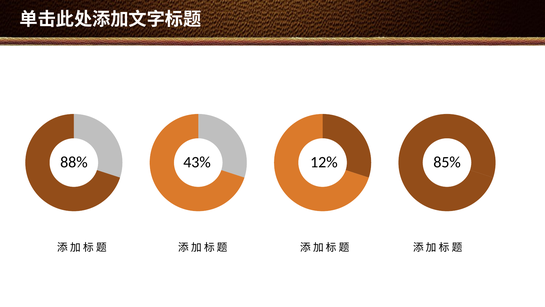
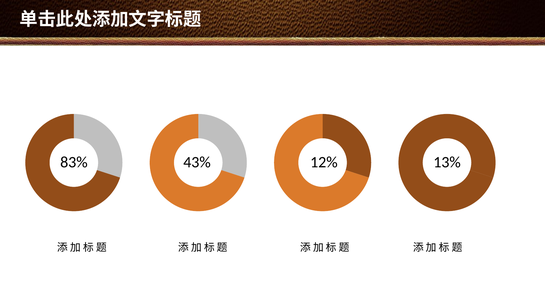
88%: 88% -> 83%
85%: 85% -> 13%
